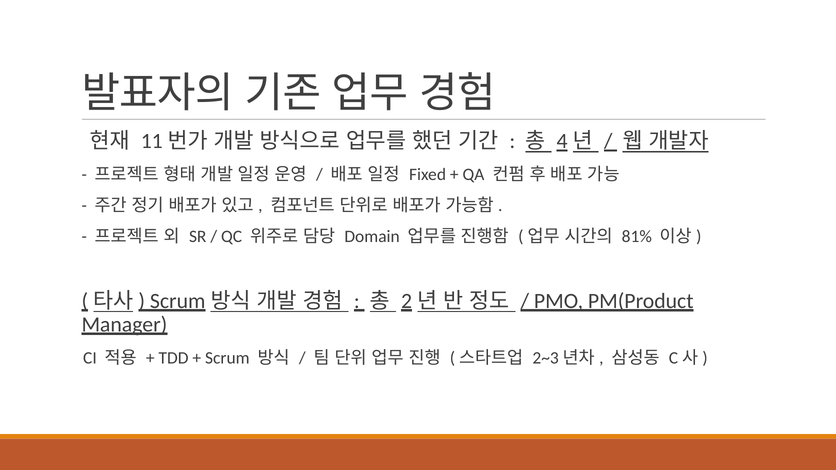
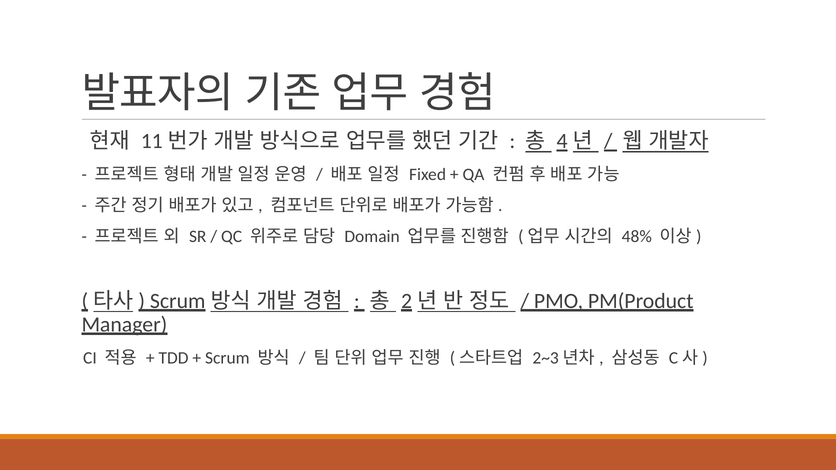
81%: 81% -> 48%
